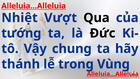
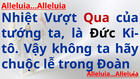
Qua colour: black -> red
chung: chung -> không
thánh: thánh -> chuộc
Vùng: Vùng -> Đoàn
